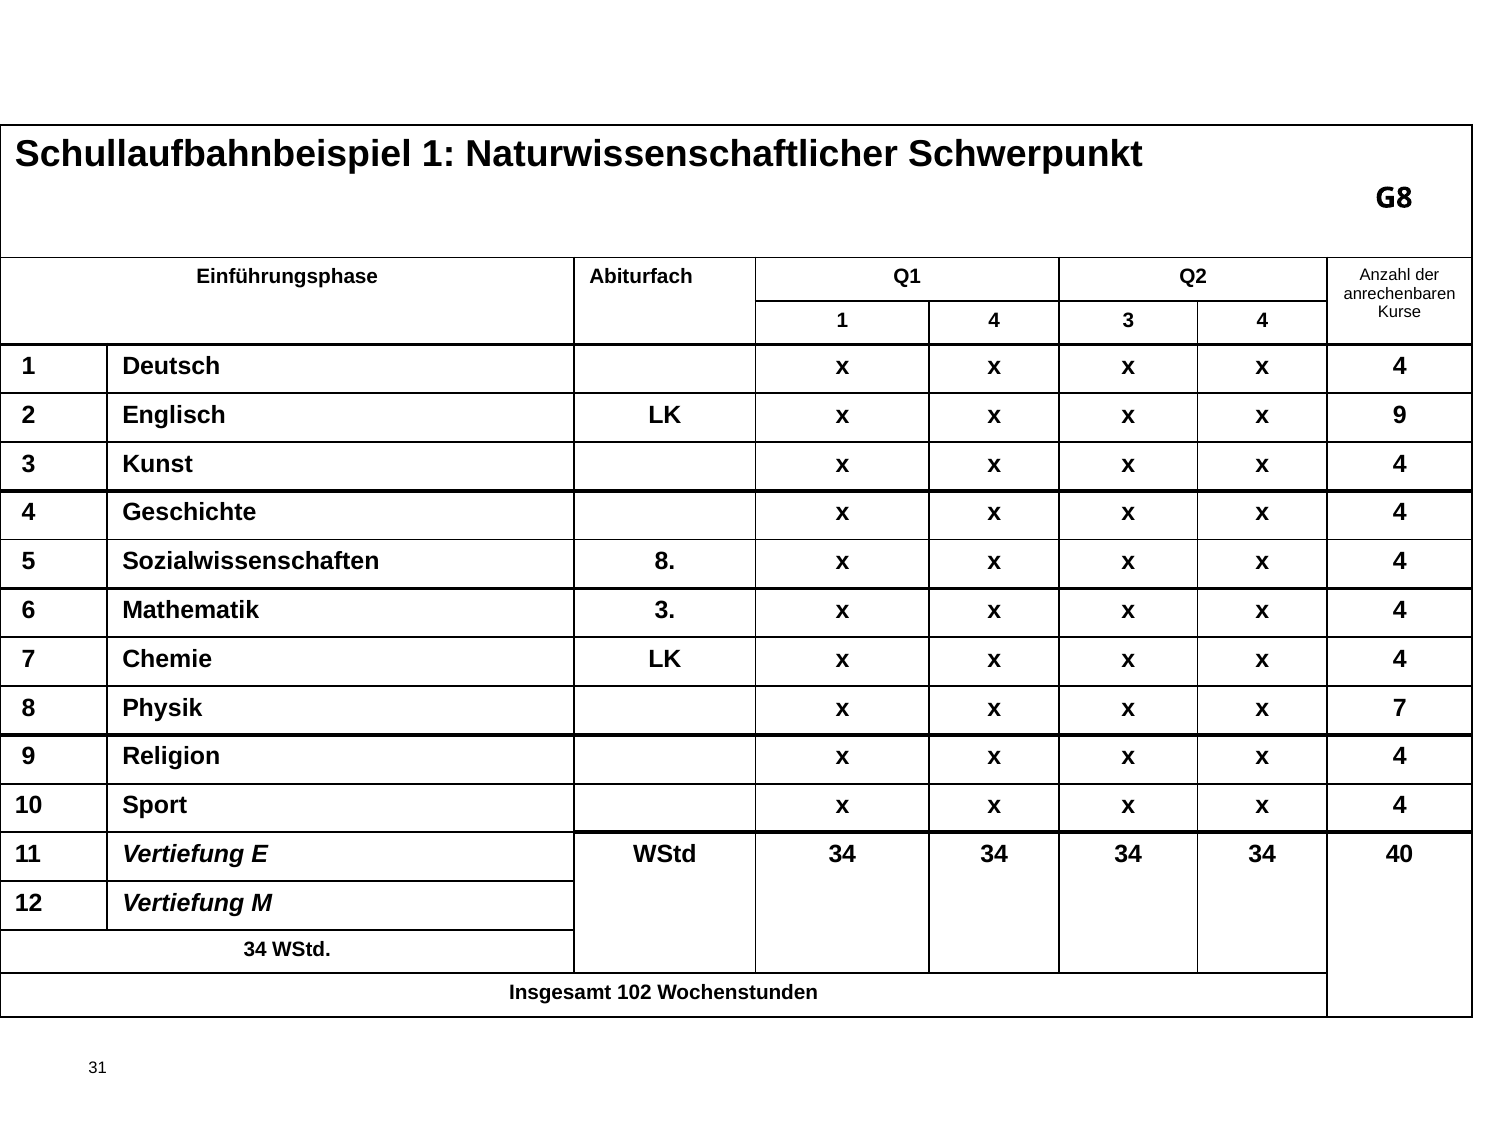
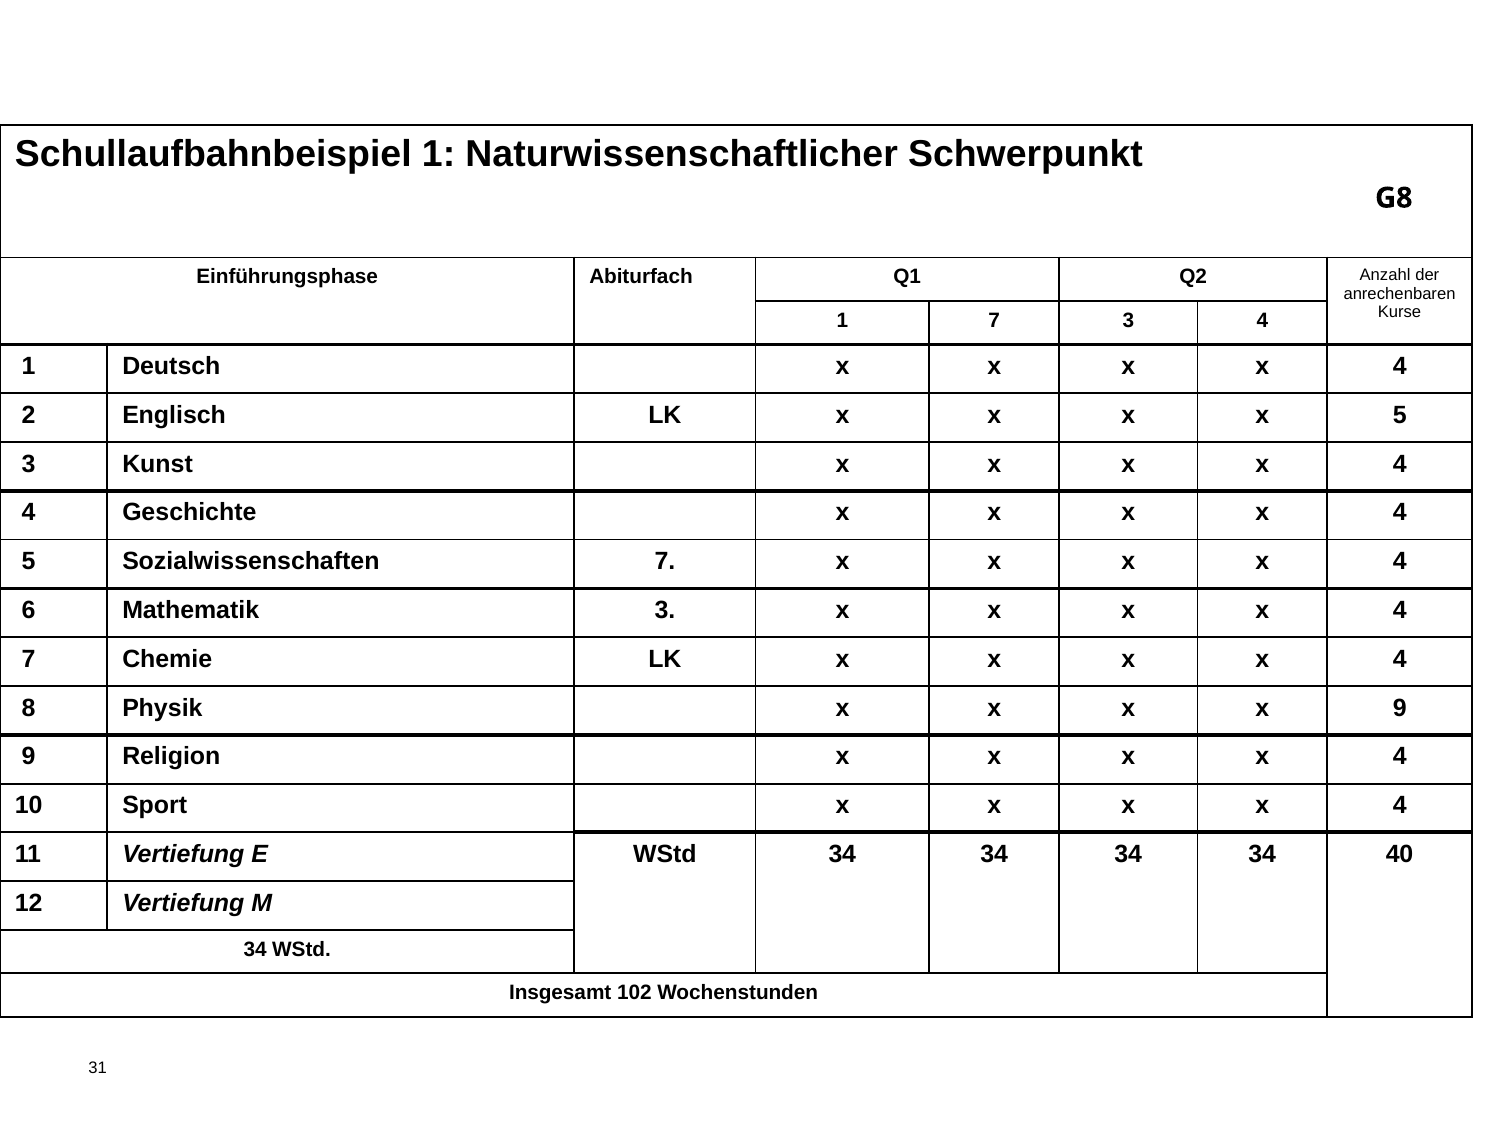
1 4: 4 -> 7
x 9: 9 -> 5
Sozialwissenschaften 8: 8 -> 7
x 7: 7 -> 9
